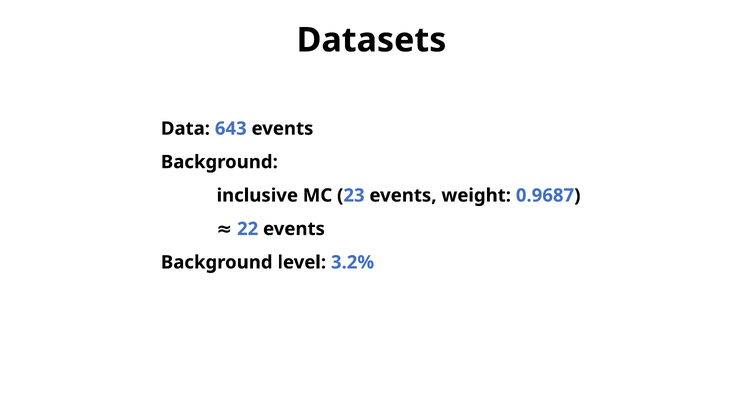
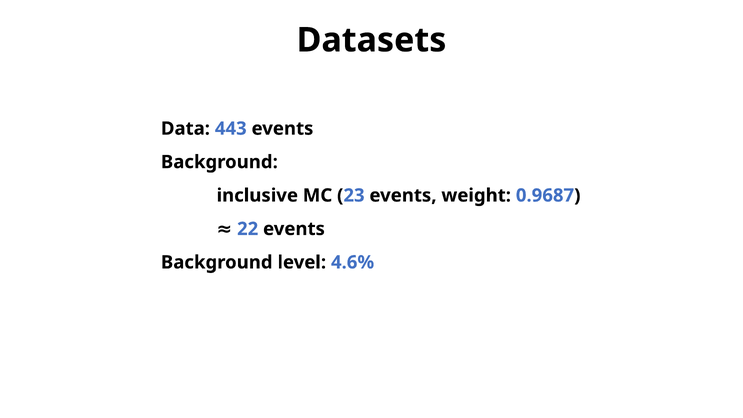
643: 643 -> 443
3.2%: 3.2% -> 4.6%
